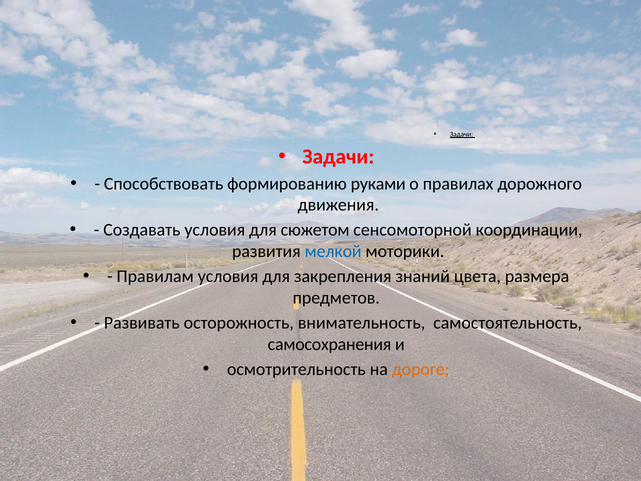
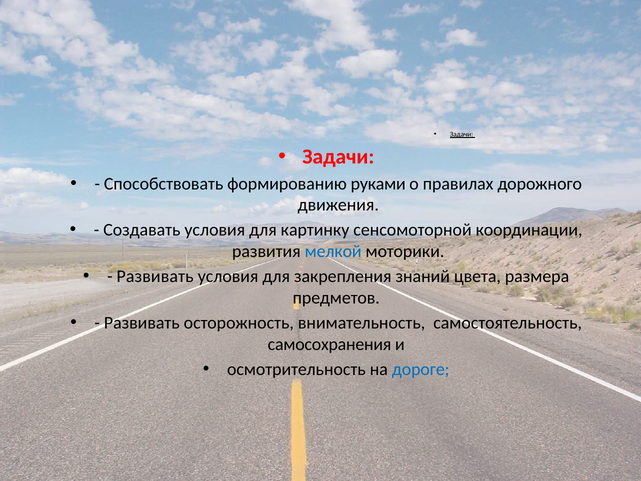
сюжетом: сюжетом -> картинку
Правилам at (155, 276): Правилам -> Развивать
дороге colour: orange -> blue
